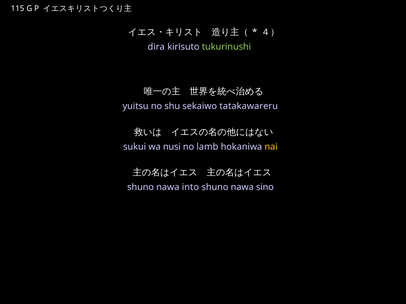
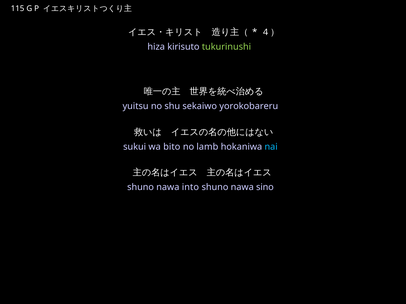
dira: dira -> hiza
tatakawareru: tatakawareru -> yorokobareru
nusi: nusi -> bito
nai colour: yellow -> light blue
